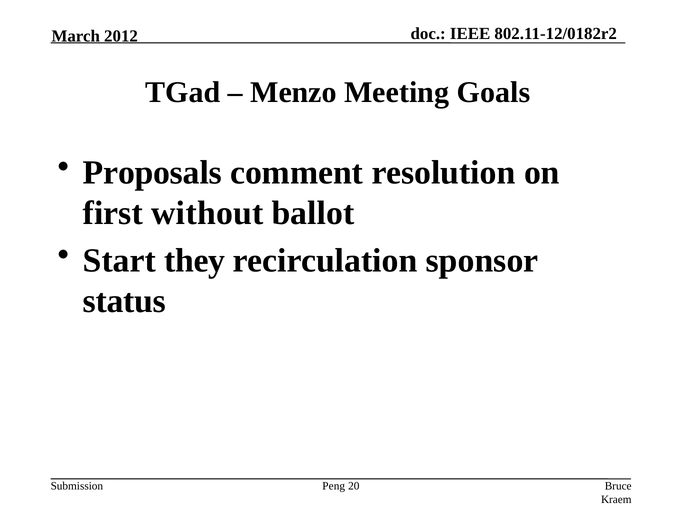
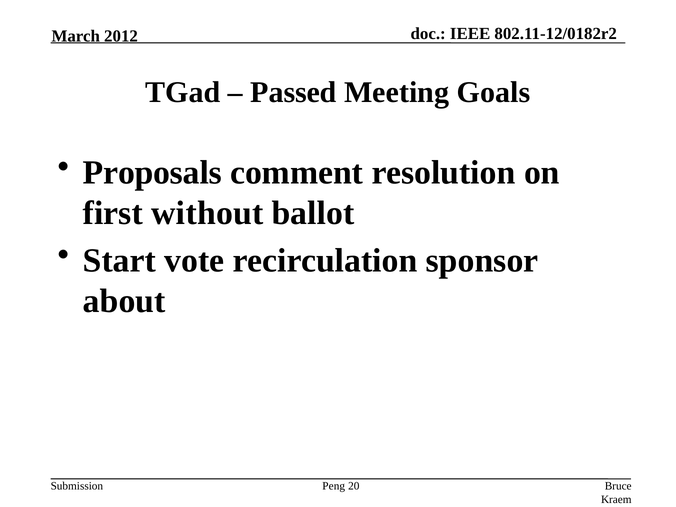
Menzo: Menzo -> Passed
they: they -> vote
status: status -> about
